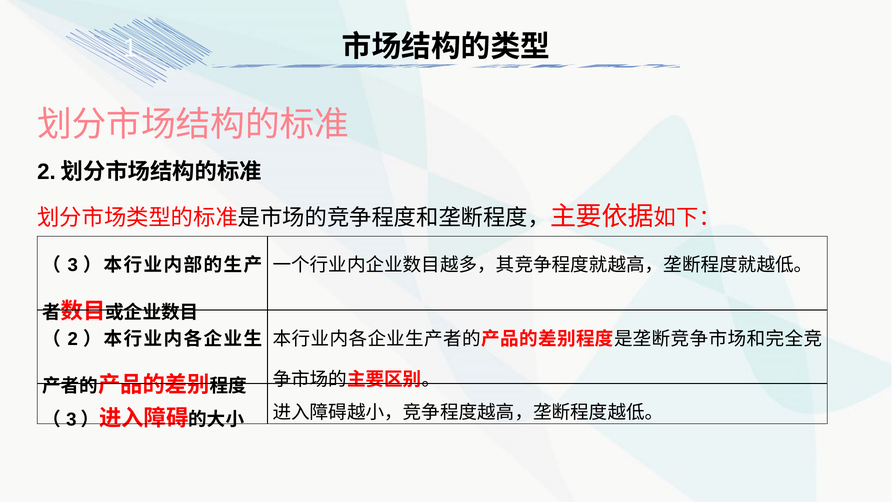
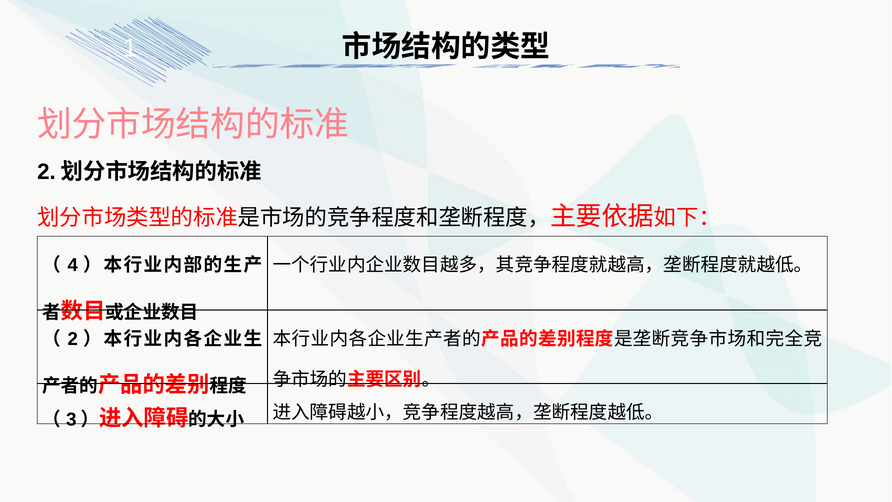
3: 3 -> 4
